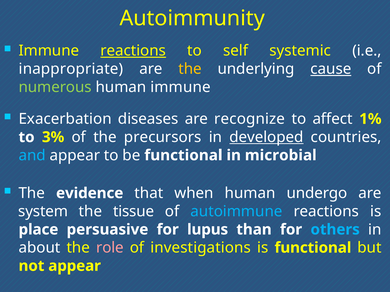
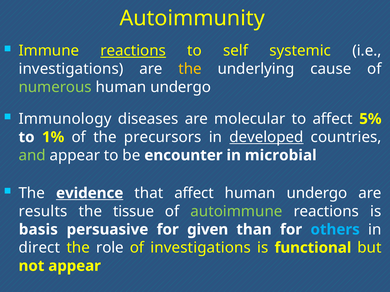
inappropriate at (71, 69): inappropriate -> investigations
cause underline: present -> none
immune at (180, 87): immune -> undergo
Exacerbation: Exacerbation -> Immunology
recognize: recognize -> molecular
1%: 1% -> 5%
3%: 3% -> 1%
and colour: light blue -> light green
be functional: functional -> encounter
evidence underline: none -> present
that when: when -> affect
system: system -> results
autoimmune colour: light blue -> light green
place: place -> basis
lupus: lupus -> given
about: about -> direct
role colour: pink -> white
